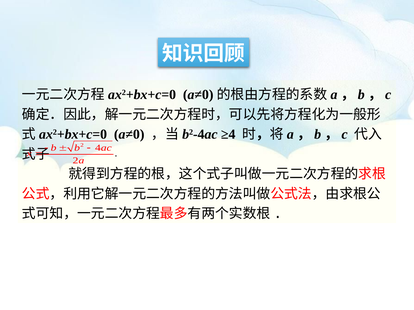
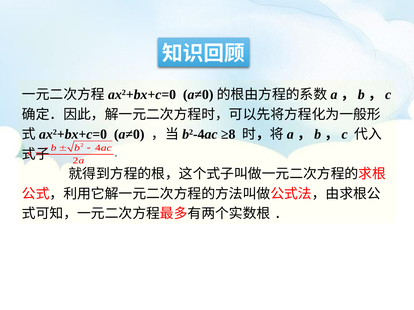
≥4: ≥4 -> ≥8
